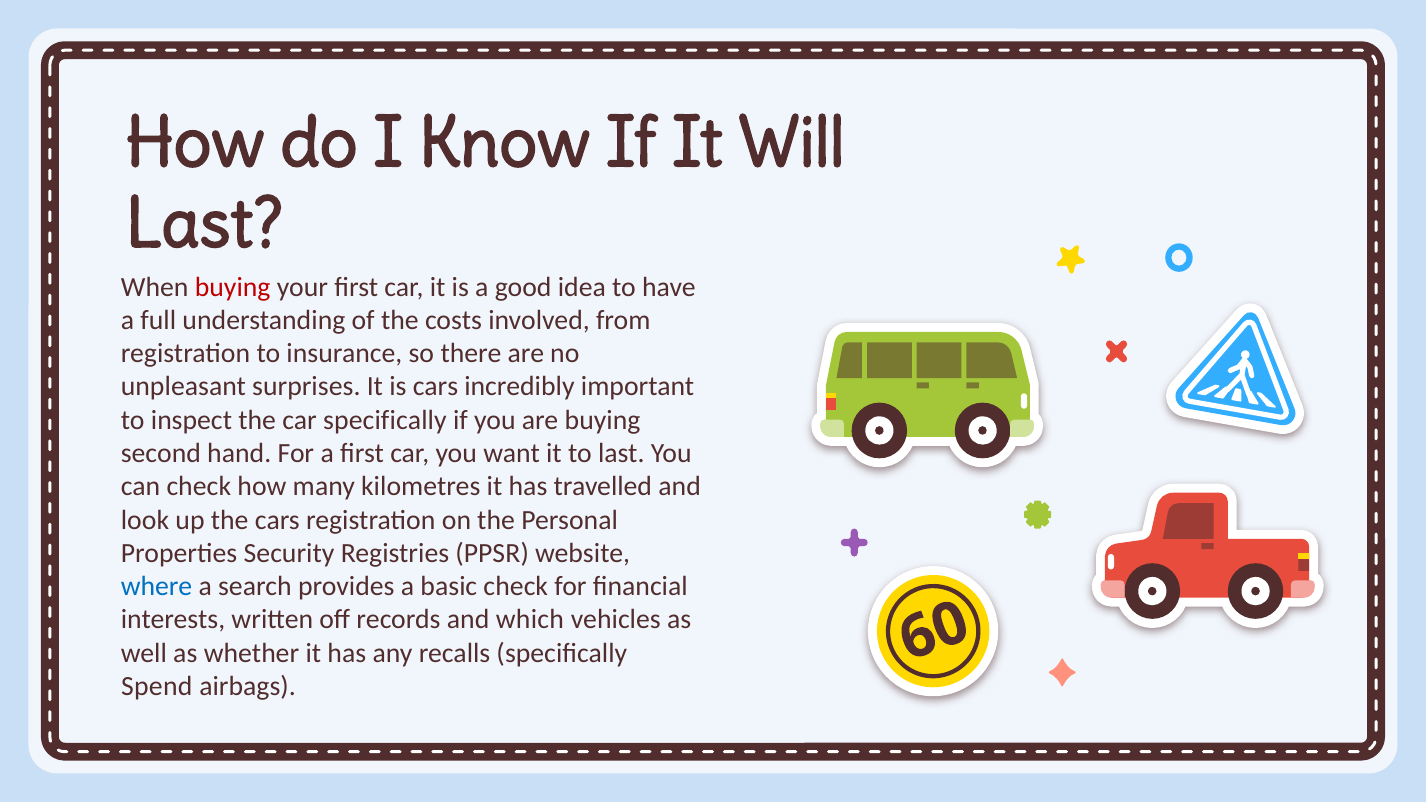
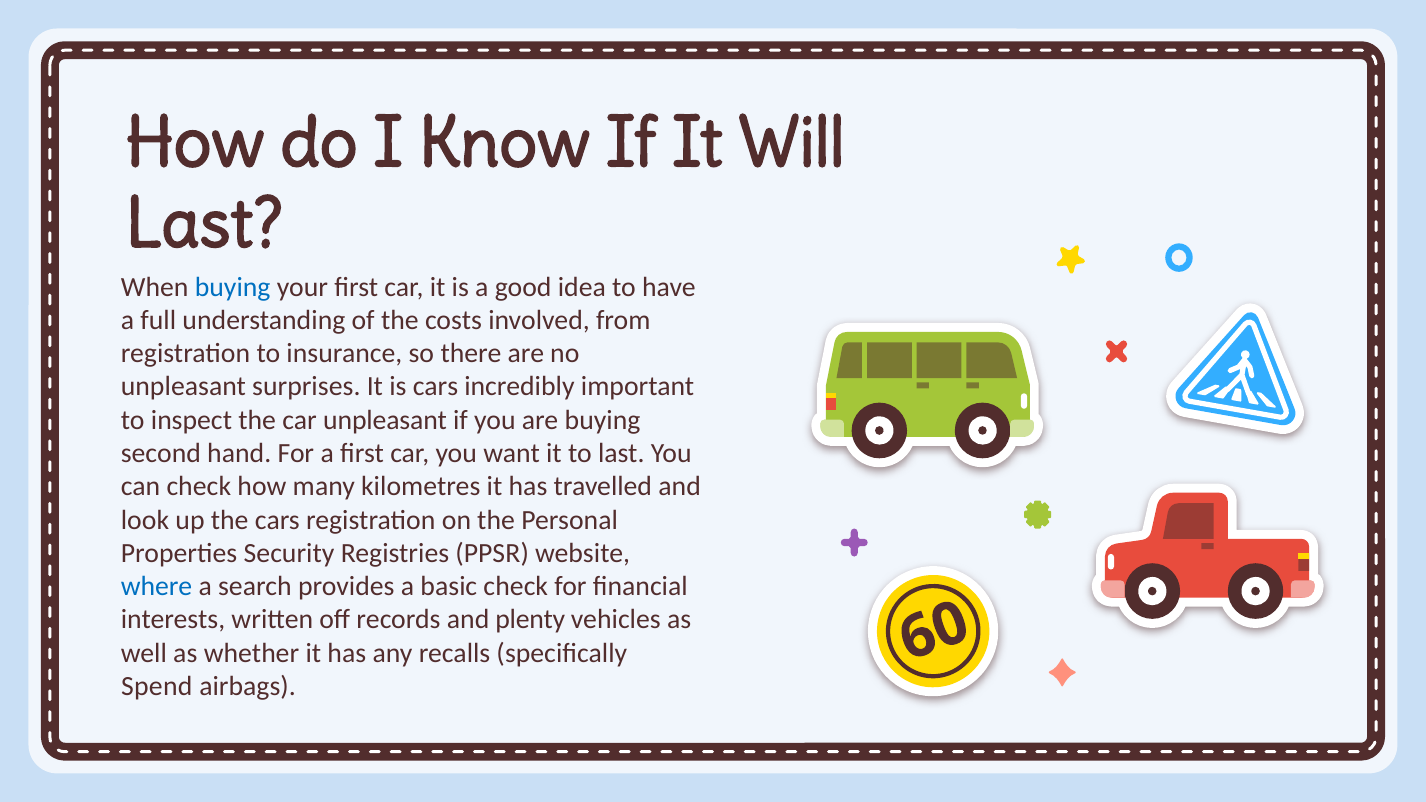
buying at (233, 287) colour: red -> blue
car specifically: specifically -> unpleasant
which: which -> plenty
